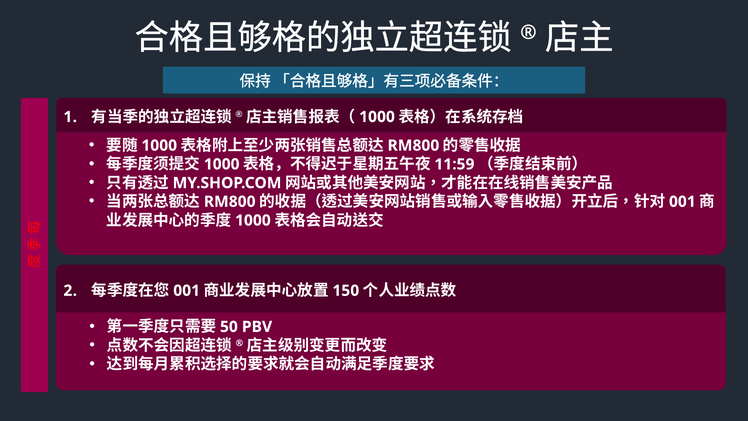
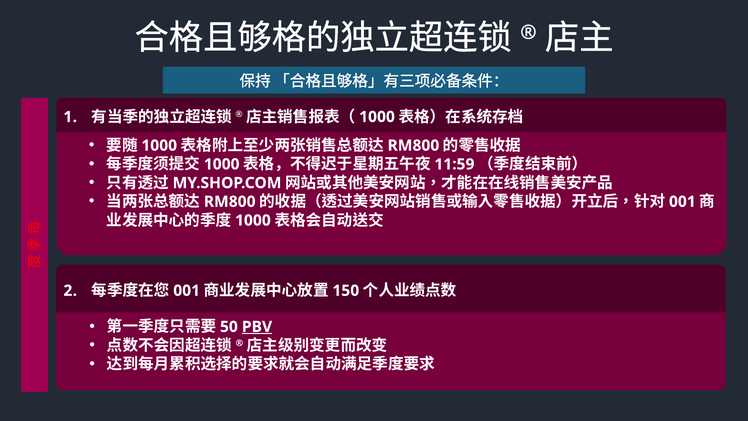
PBV underline: none -> present
